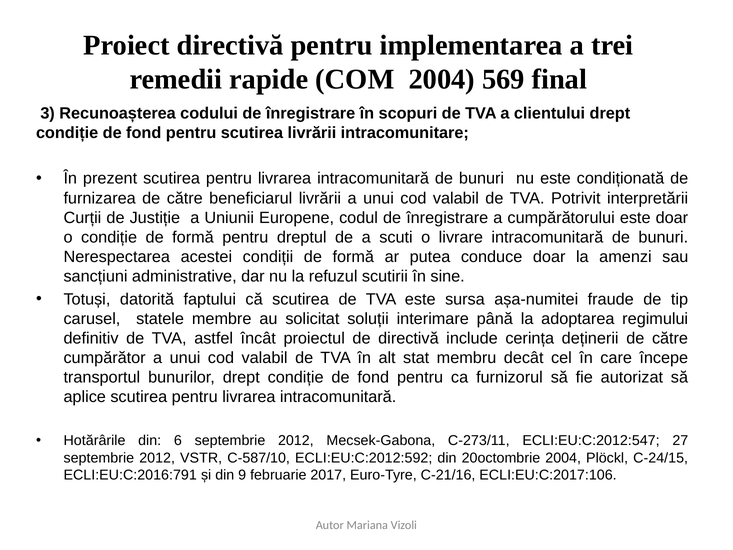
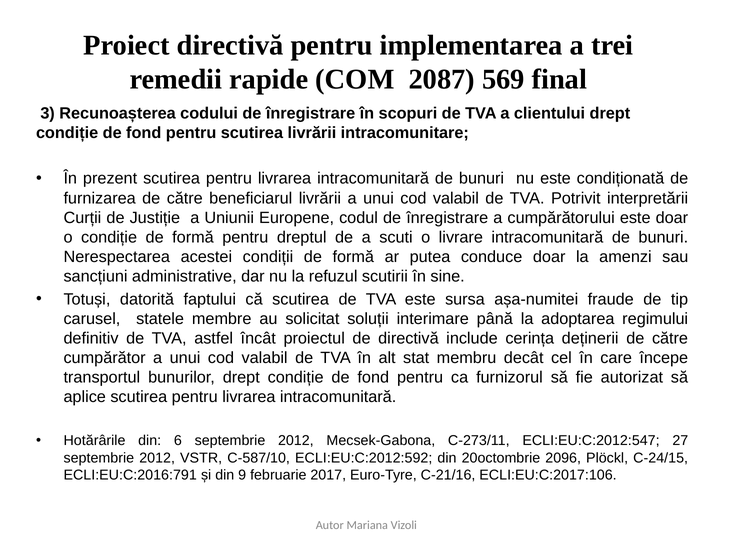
COM 2004: 2004 -> 2087
20octombrie 2004: 2004 -> 2096
